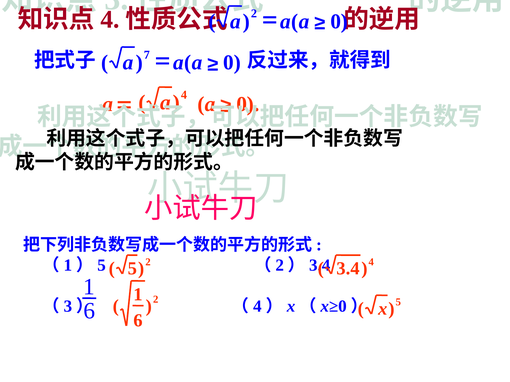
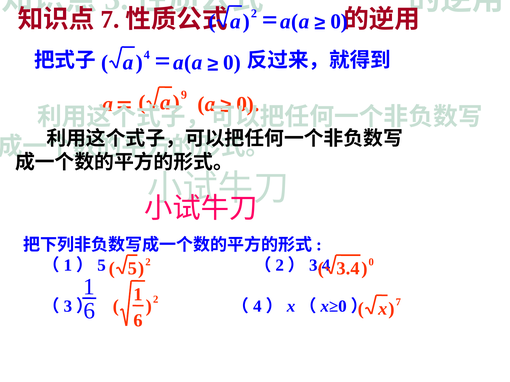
4 at (110, 20): 4 -> 7
7 at (147, 55): 7 -> 4
4 at (184, 95): 4 -> 9
4 at (371, 262): 4 -> 0
5 at (398, 302): 5 -> 7
